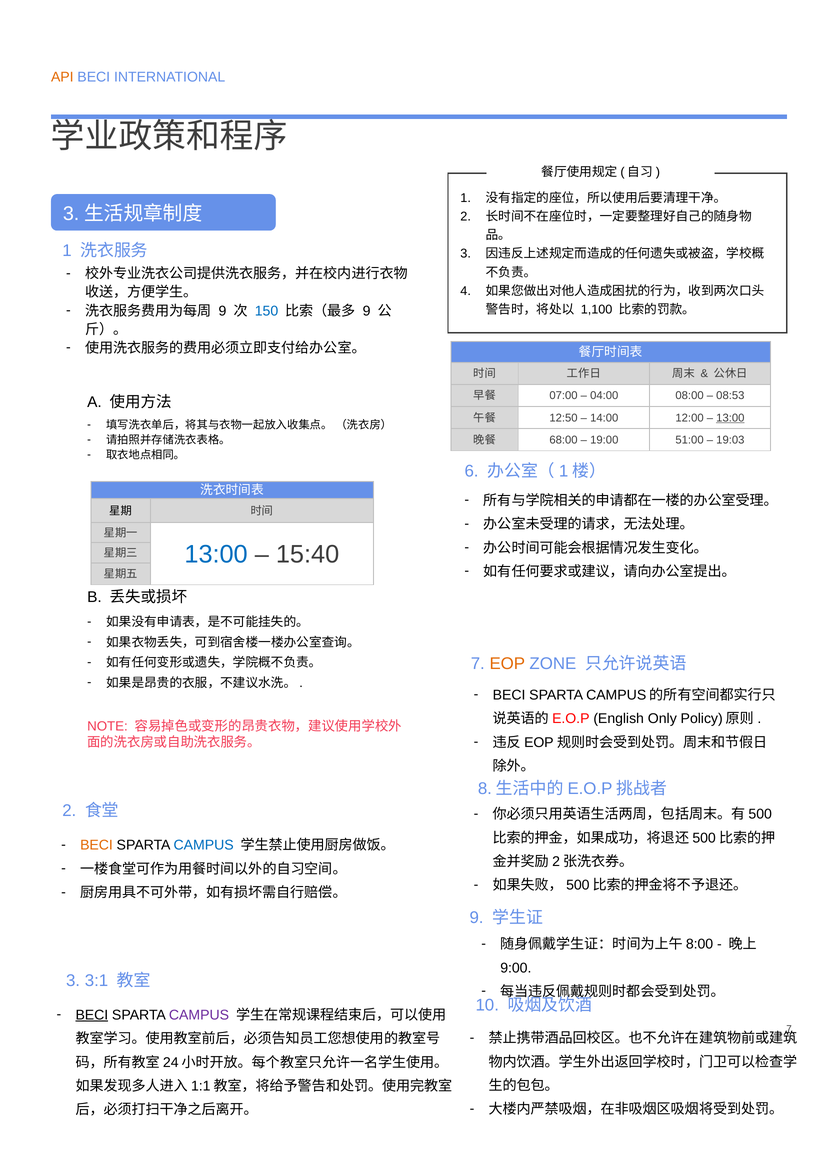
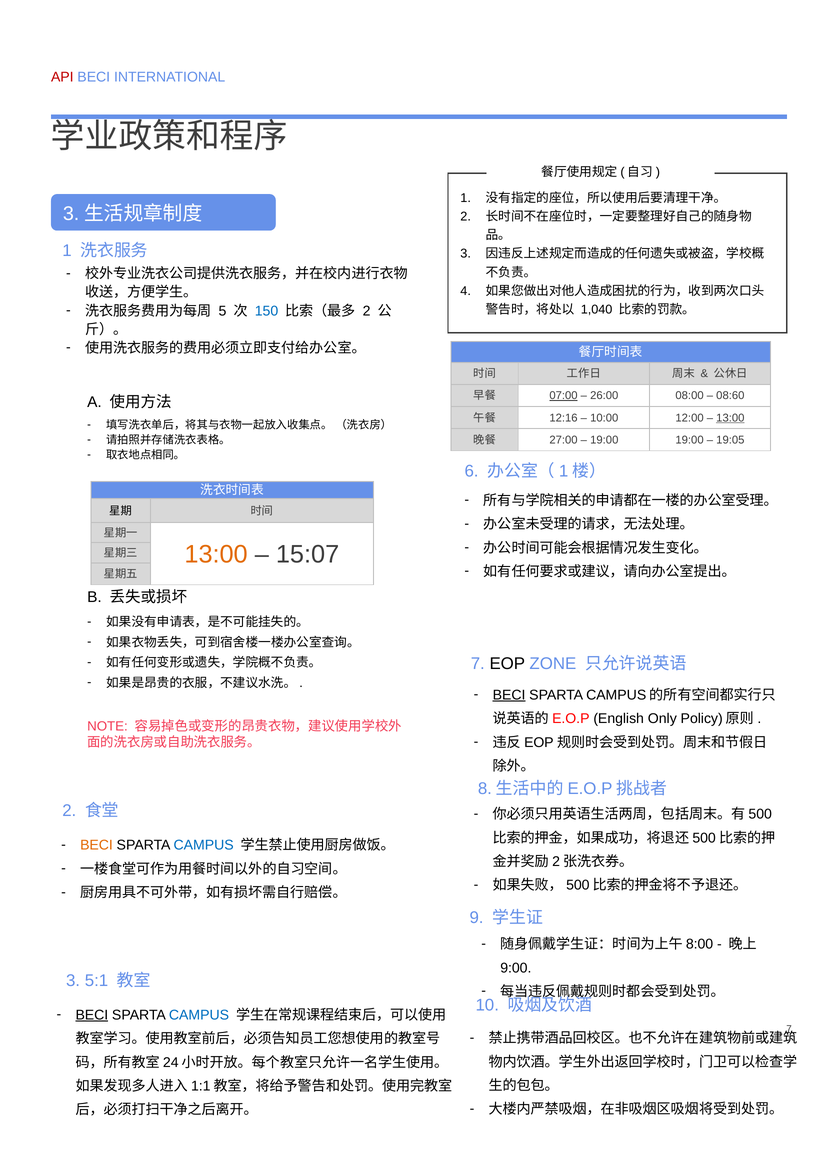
API colour: orange -> red
9 at (222, 311): 9 -> 5
9 at (367, 311): 9 -> 2
1,100: 1,100 -> 1,040
07:00 underline: none -> present
04:00: 04:00 -> 26:00
08:53: 08:53 -> 08:60
12:50: 12:50 -> 12:16
14:00: 14:00 -> 10:00
68:00: 68:00 -> 27:00
19:00 51:00: 51:00 -> 19:00
19:03: 19:03 -> 19:05
13:00 at (216, 554) colour: blue -> orange
15:40: 15:40 -> 15:07
EOP colour: orange -> black
BECI at (509, 695) underline: none -> present
3:1: 3:1 -> 5:1
CAMPUS at (199, 1014) colour: purple -> blue
